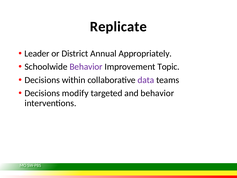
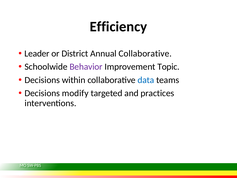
Replicate: Replicate -> Efficiency
Annual Appropriately: Appropriately -> Collaborative
data colour: purple -> blue
and behavior: behavior -> practices
